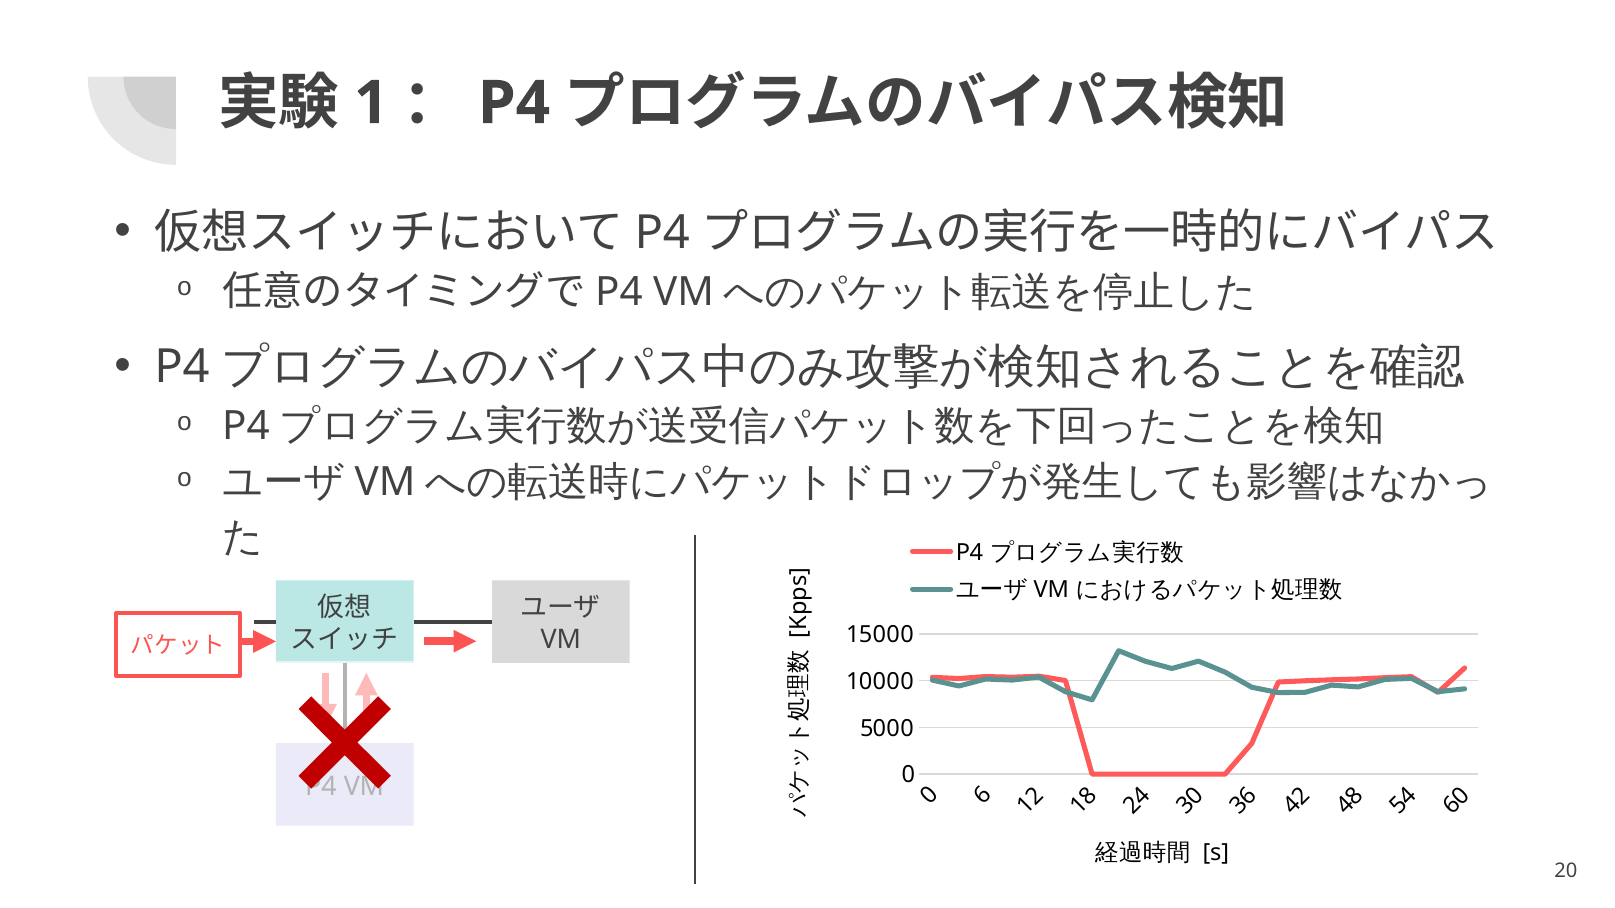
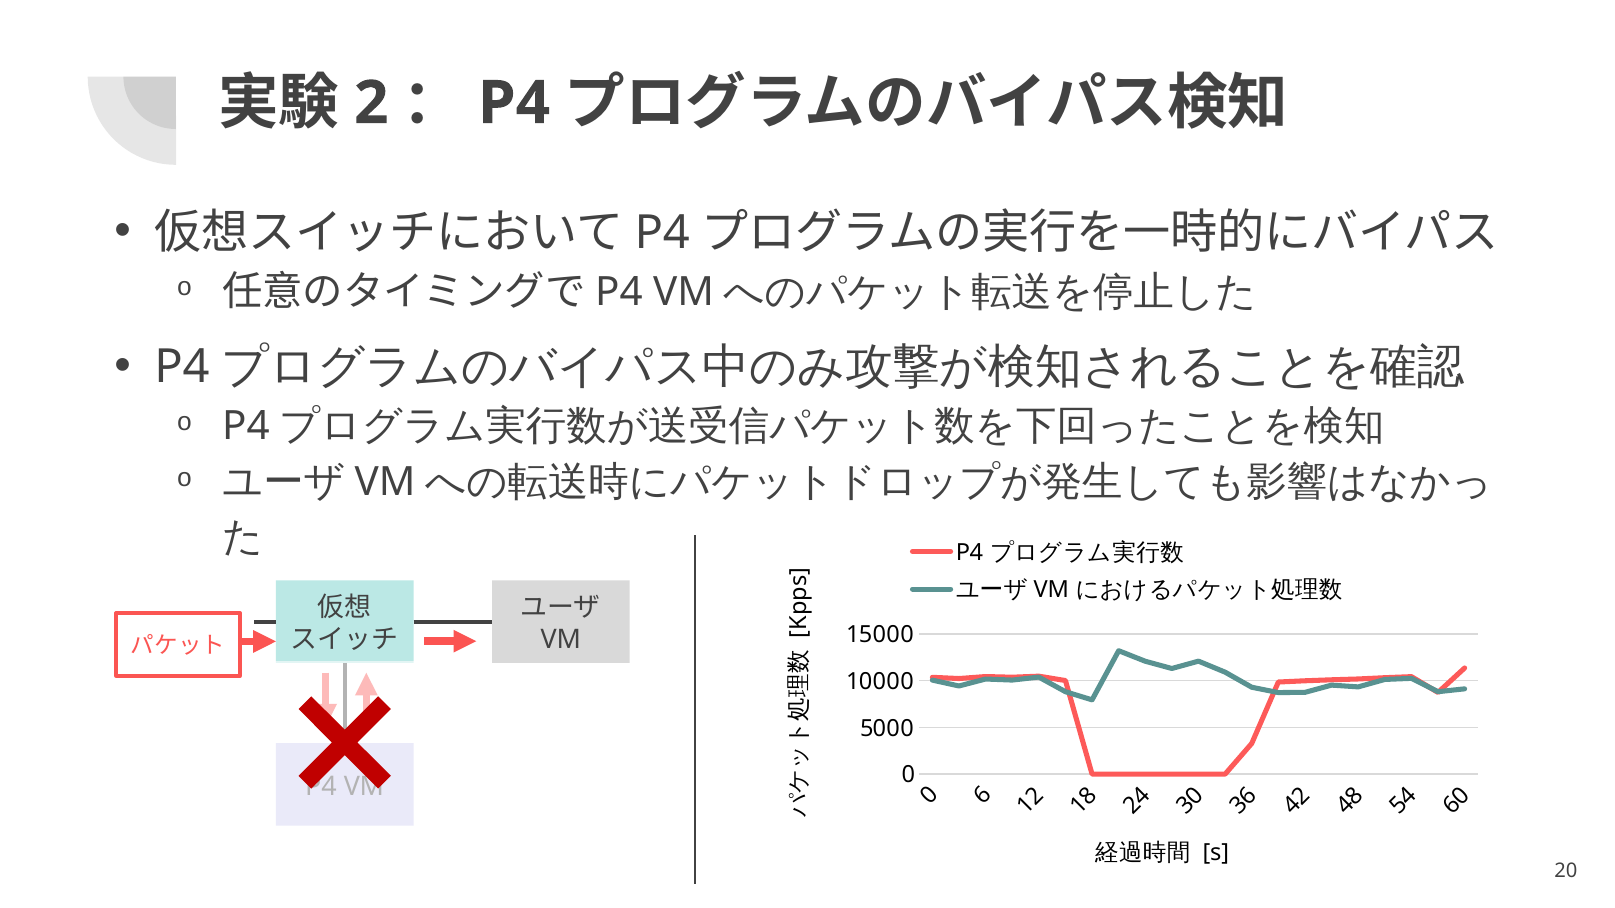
1 at (371, 103): 1 -> 2
